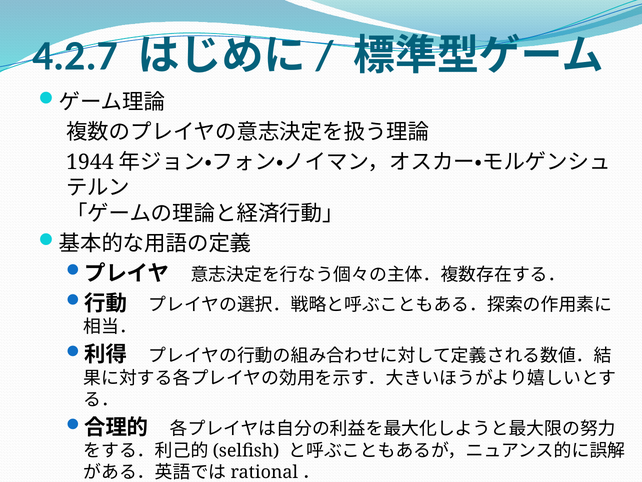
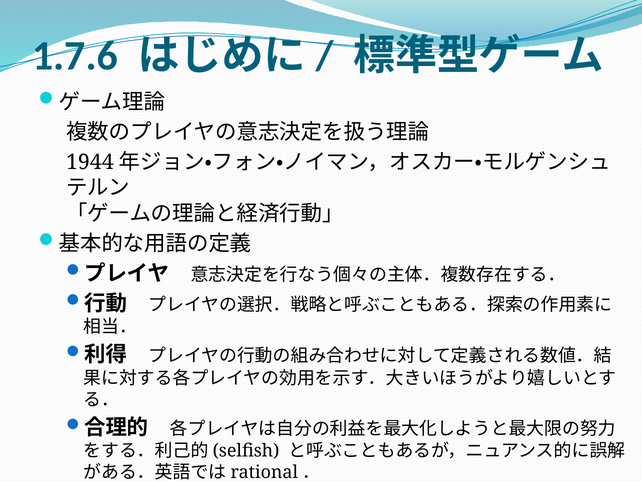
4.2.7: 4.2.7 -> 1.7.6
